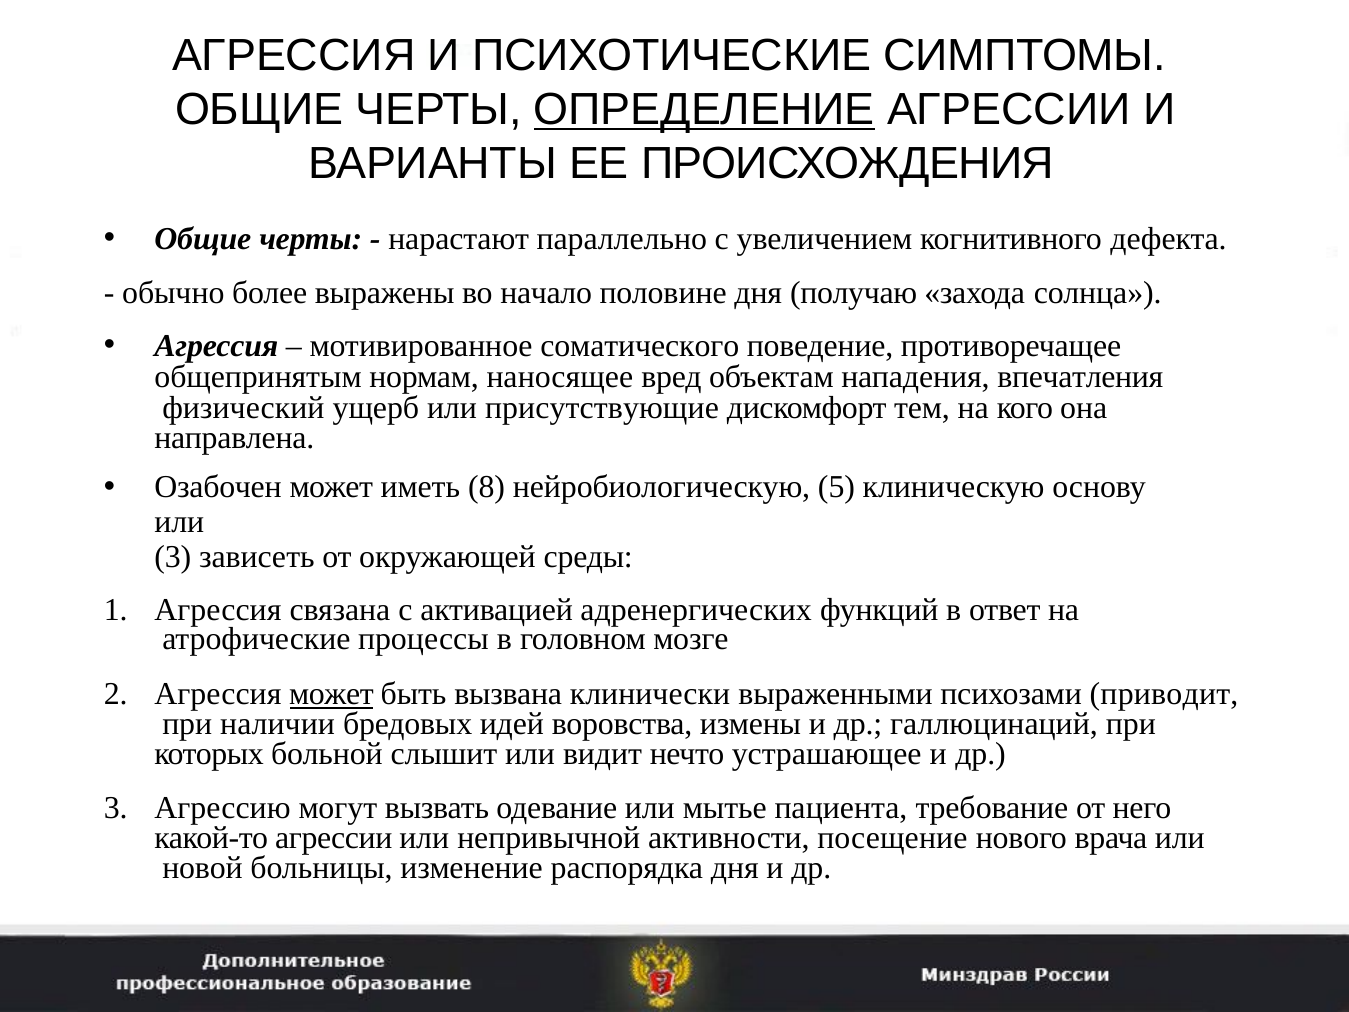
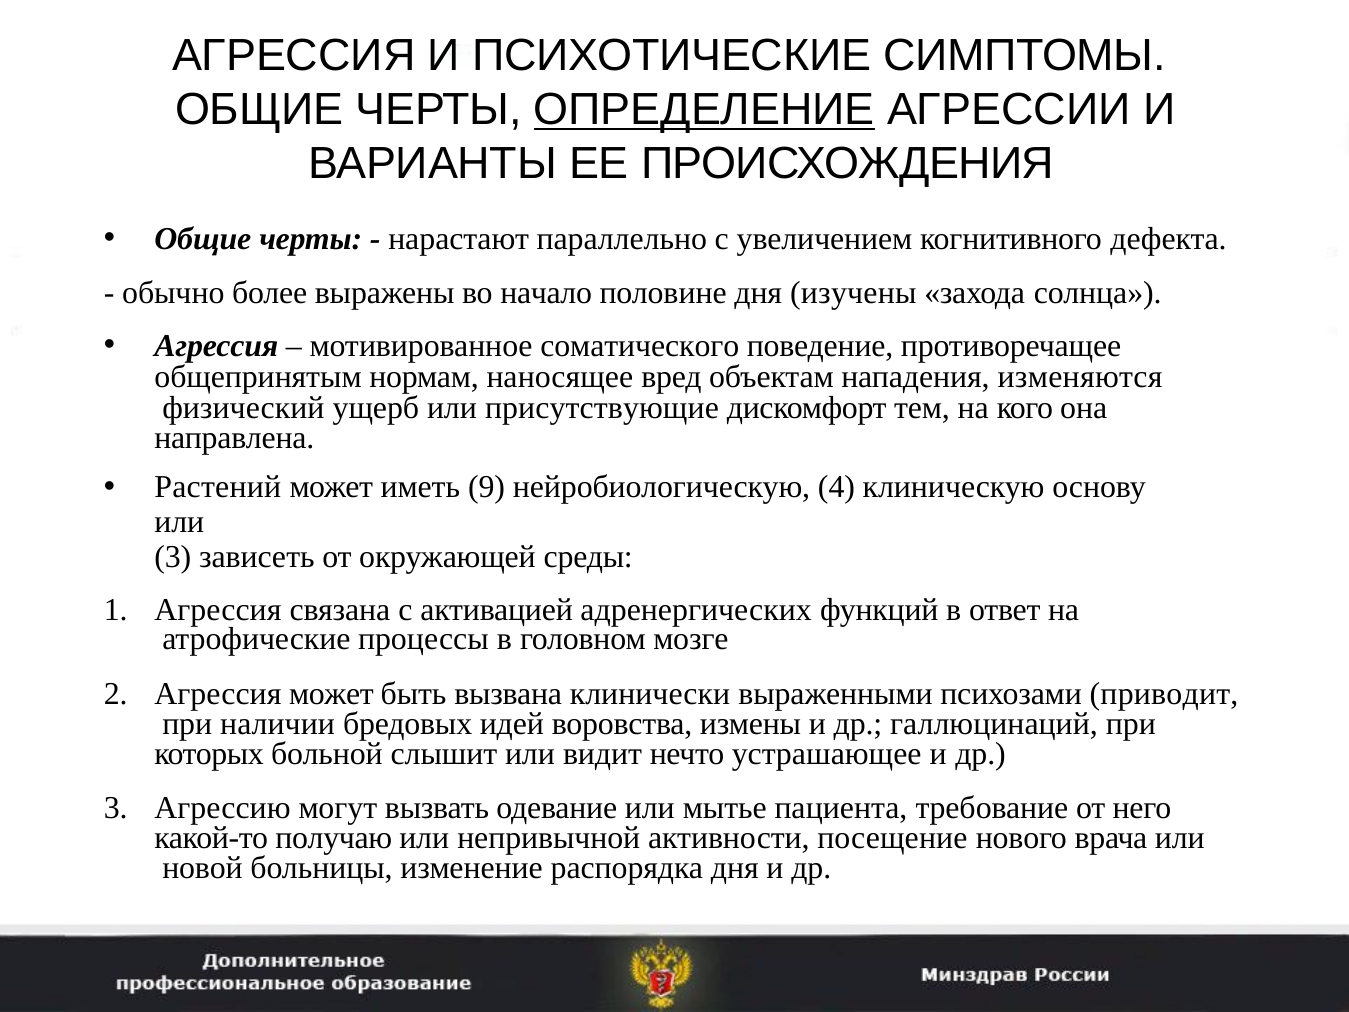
получаю: получаю -> изучены
впечатления: впечатления -> изменяются
Озабочен: Озабочен -> Растений
8: 8 -> 9
5: 5 -> 4
может at (331, 694) underline: present -> none
какой-то агрессии: агрессии -> получаю
